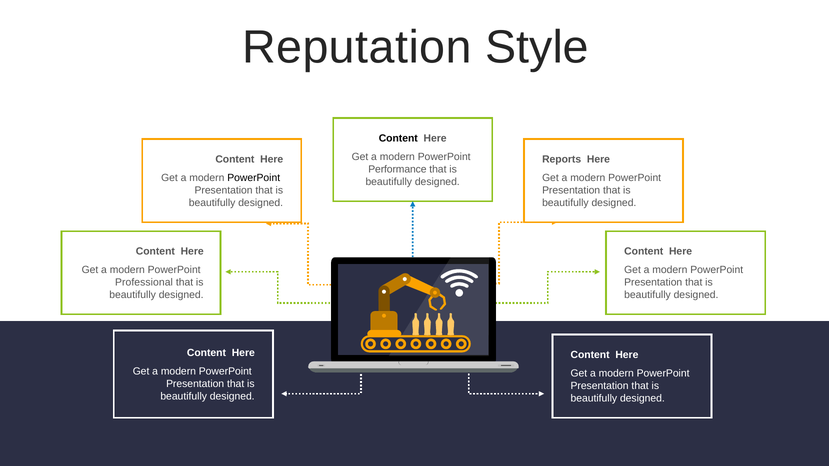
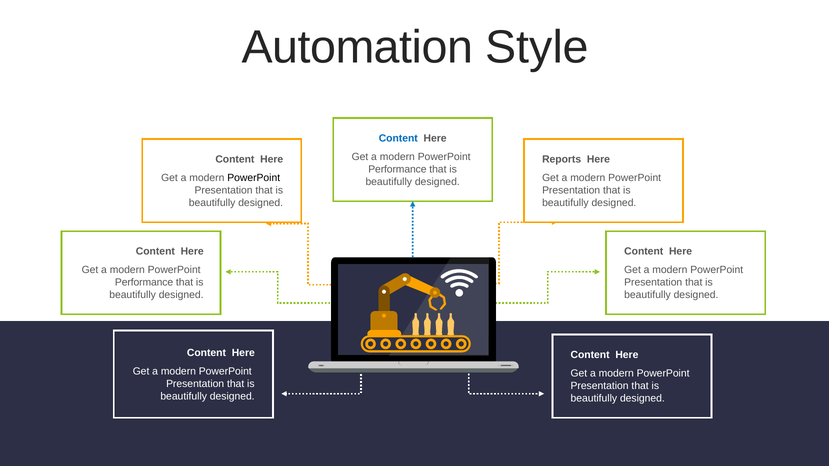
Reputation: Reputation -> Automation
Content at (398, 139) colour: black -> blue
Professional at (144, 283): Professional -> Performance
